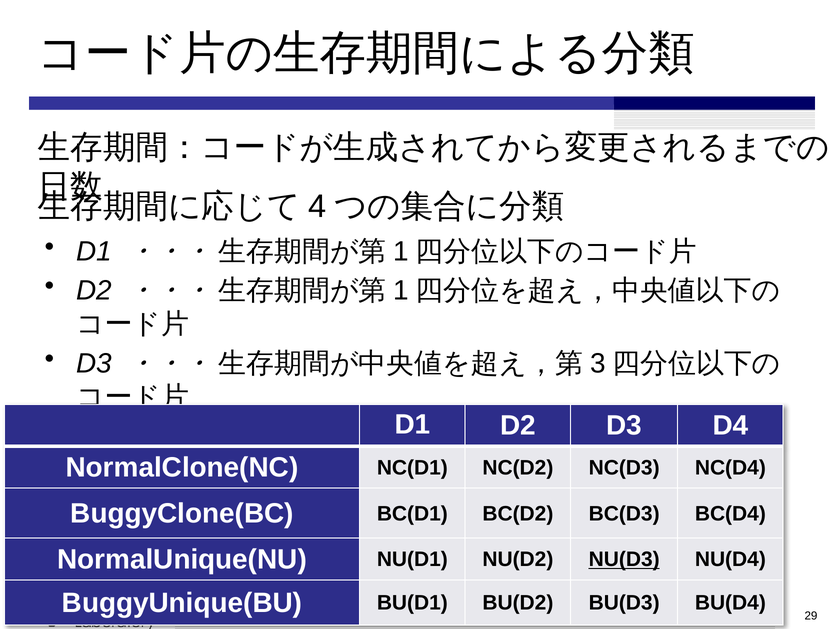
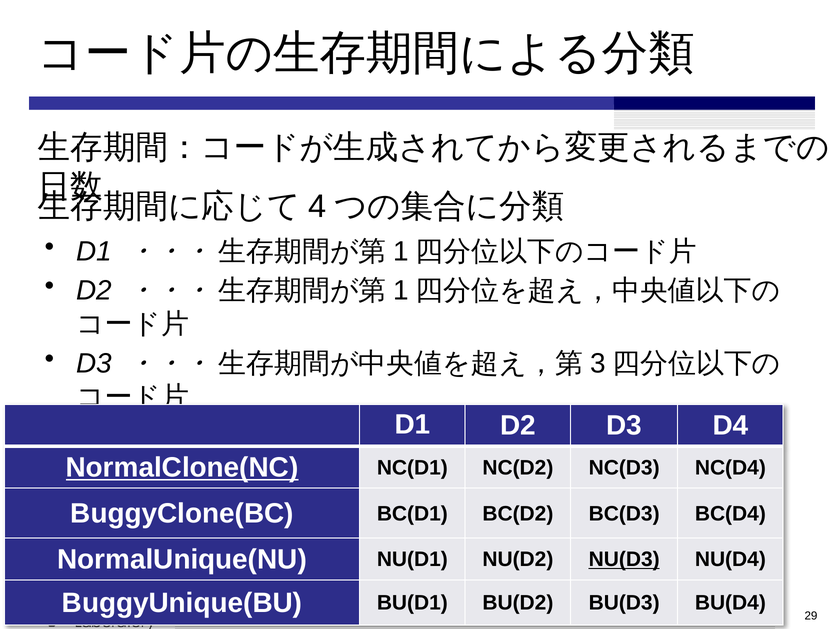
NormalClone(NC underline: none -> present
